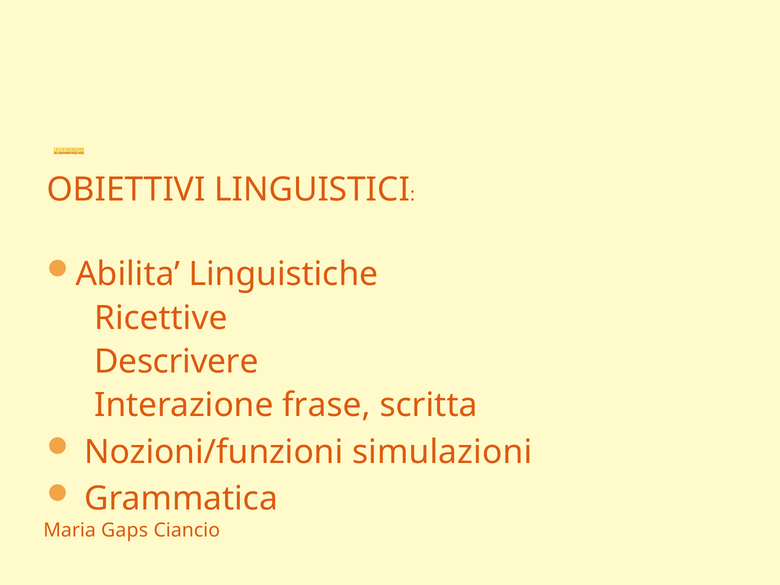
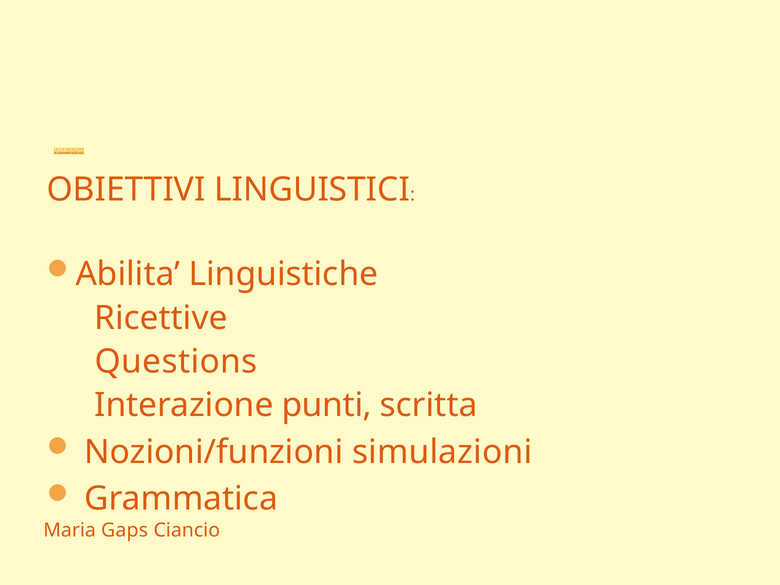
Descrivere: Descrivere -> Questions
frase: frase -> punti
